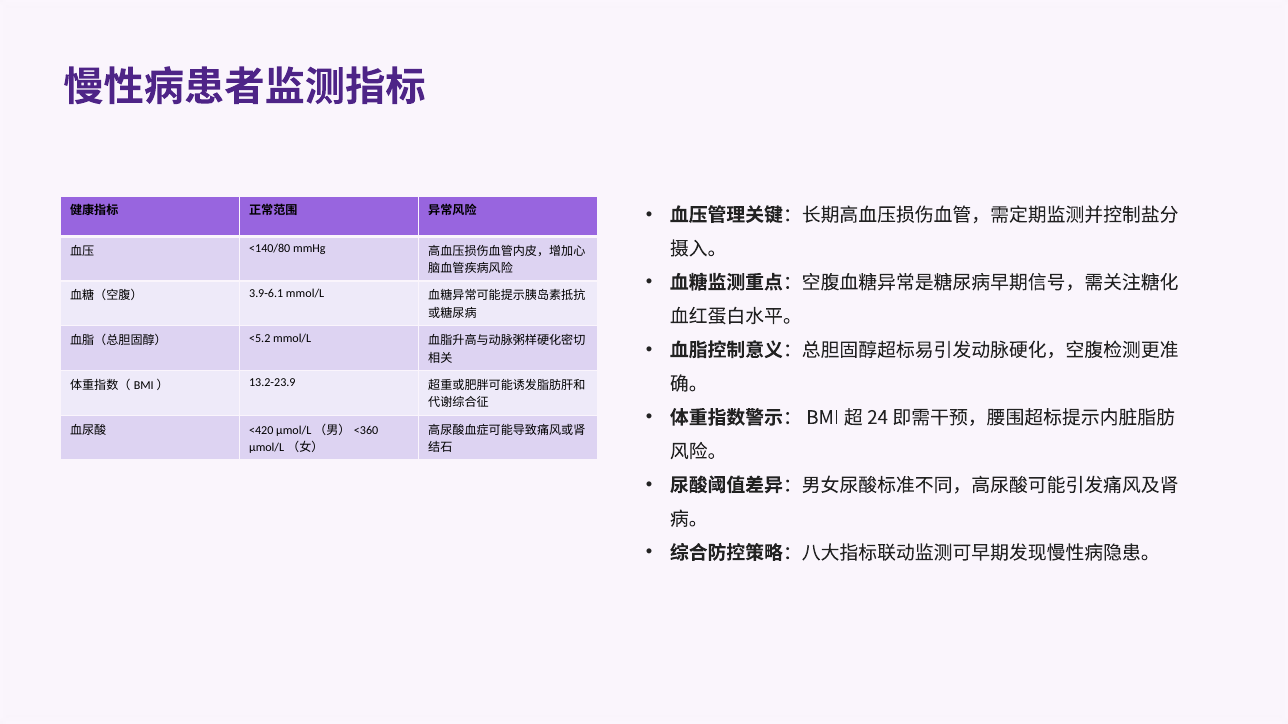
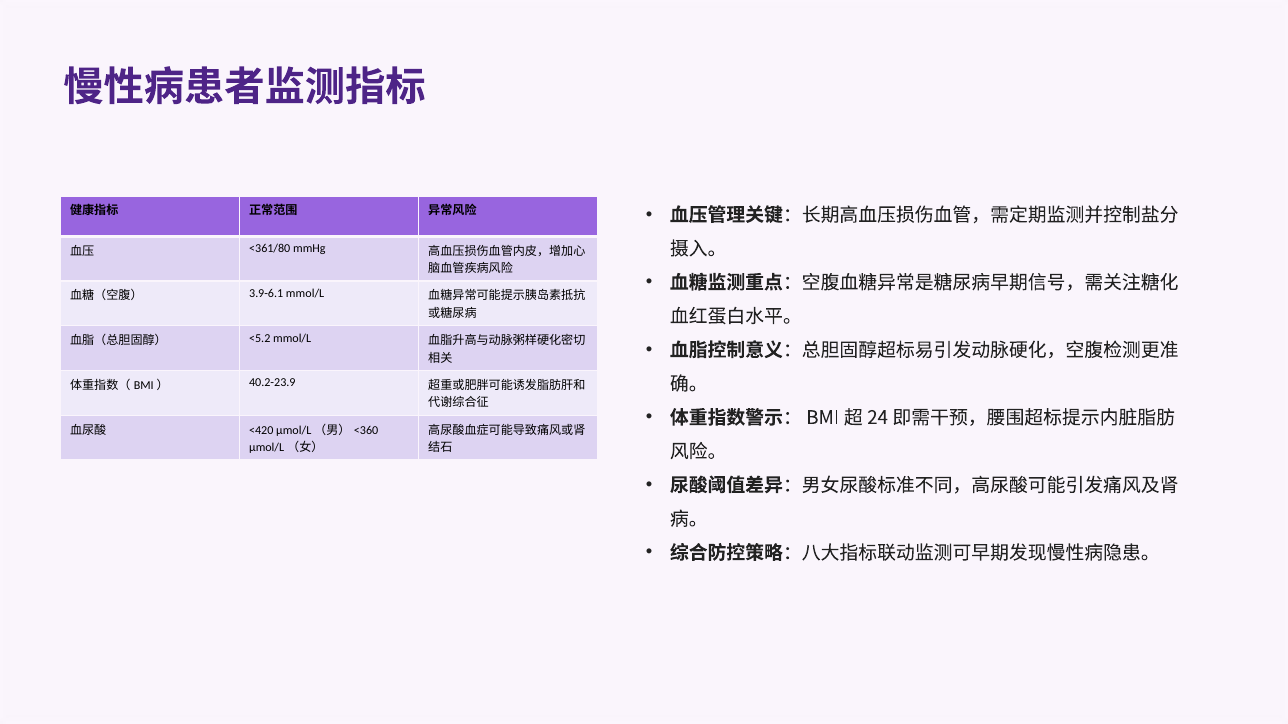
<140/80: <140/80 -> <361/80
13.2-23.9: 13.2-23.9 -> 40.2-23.9
